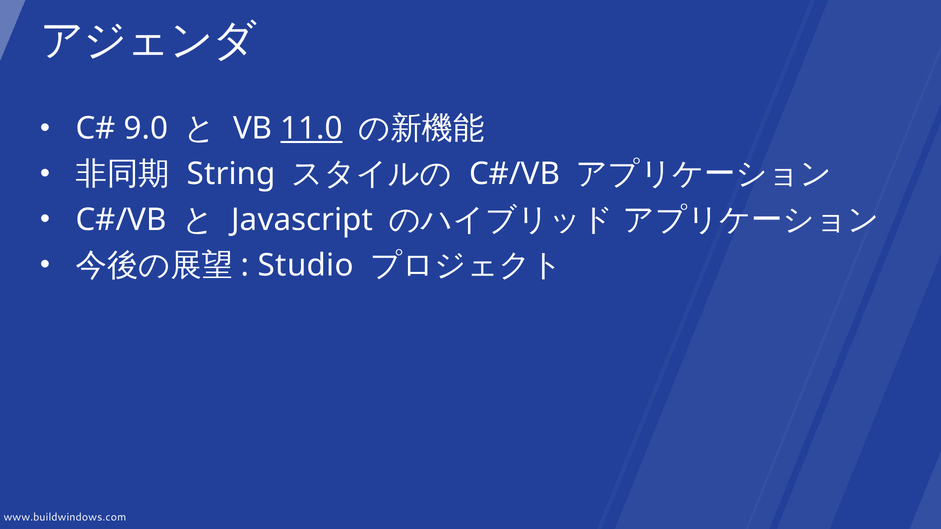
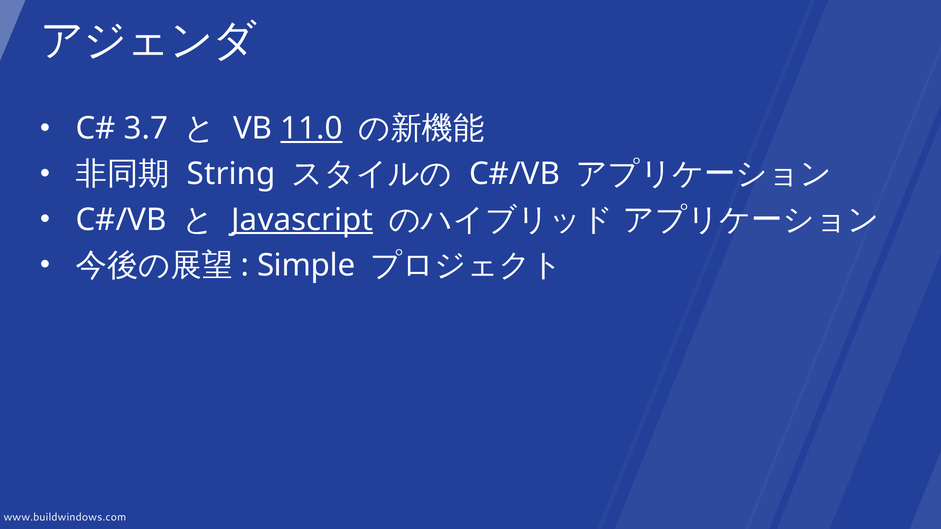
9.0: 9.0 -> 3.7
Javascript underline: none -> present
Studio: Studio -> Simple
